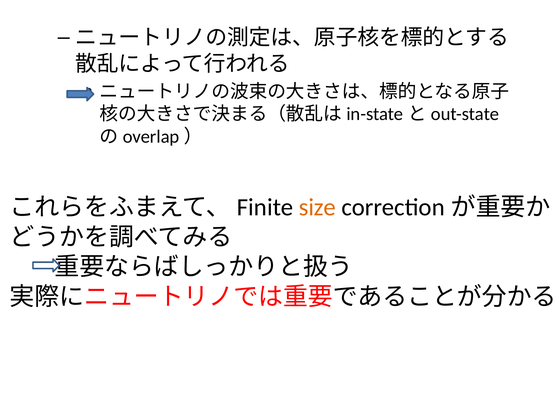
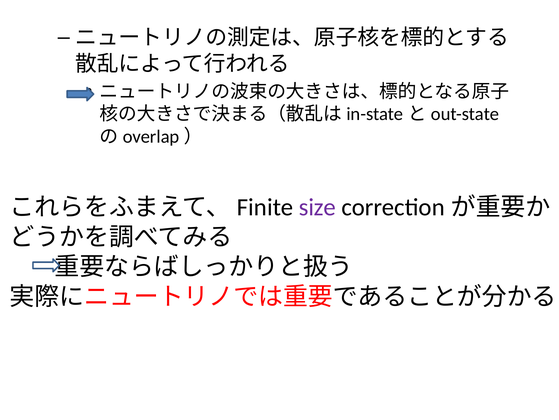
size colour: orange -> purple
